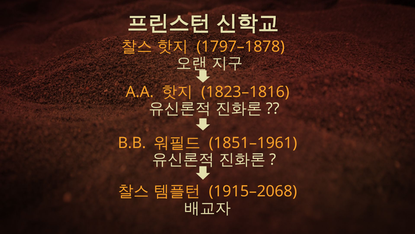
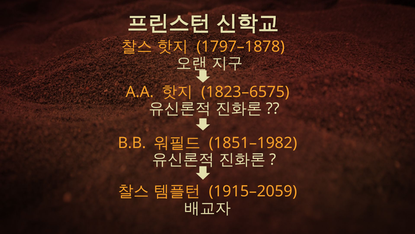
1823–1816: 1823–1816 -> 1823–6575
1851–1961: 1851–1961 -> 1851–1982
1915–2068: 1915–2068 -> 1915–2059
